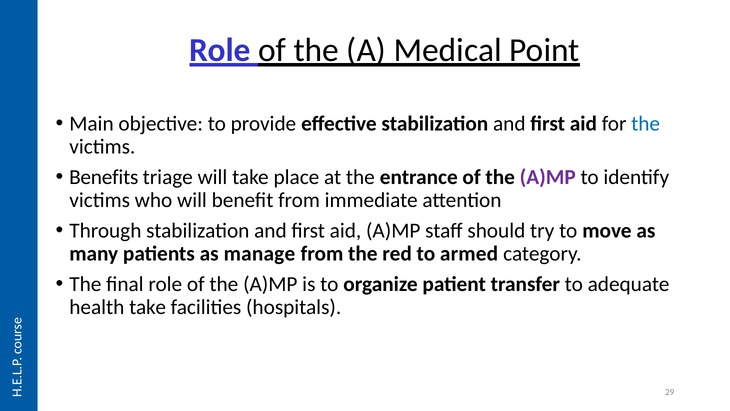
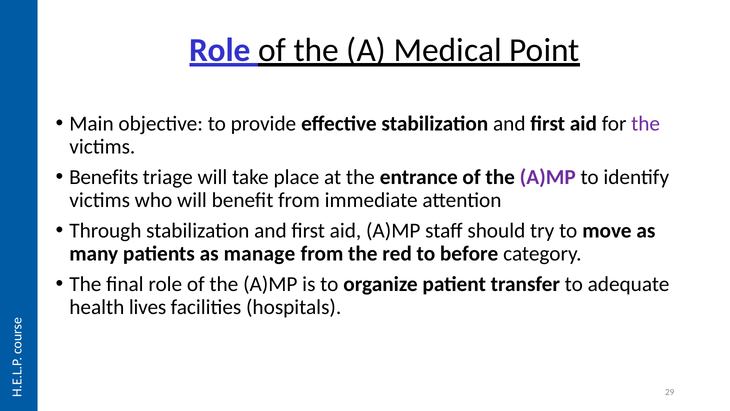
the at (646, 123) colour: blue -> purple
armed: armed -> before
health take: take -> lives
